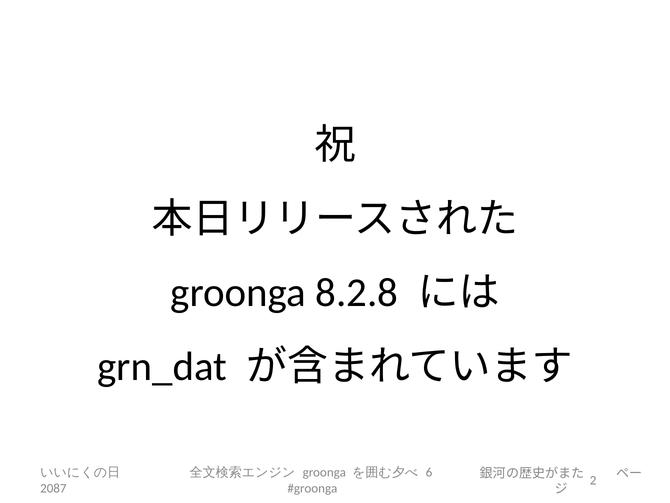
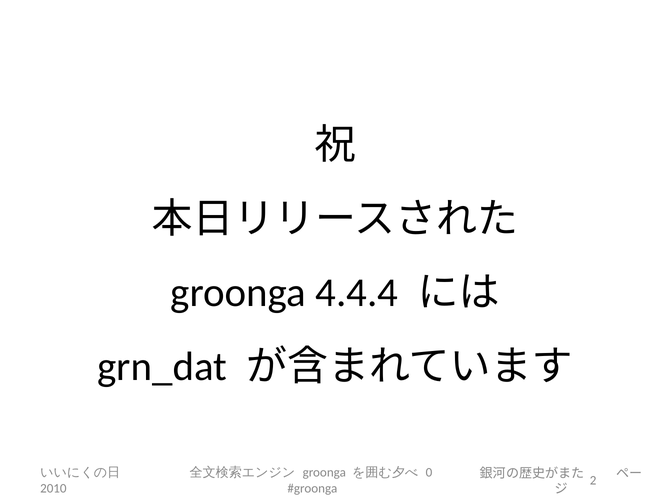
8.2.8: 8.2.8 -> 4.4.4
6: 6 -> 0
2087: 2087 -> 2010
